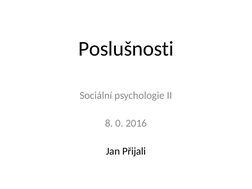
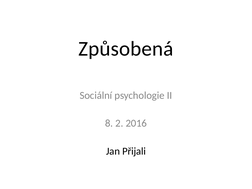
Poslušnosti: Poslušnosti -> Způsobená
0: 0 -> 2
